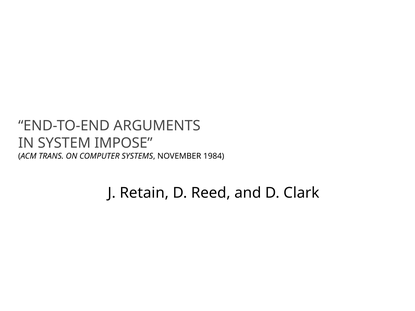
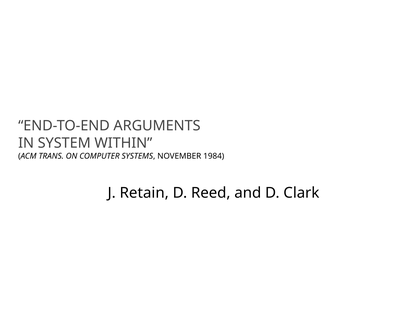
IMPOSE: IMPOSE -> WITHIN
